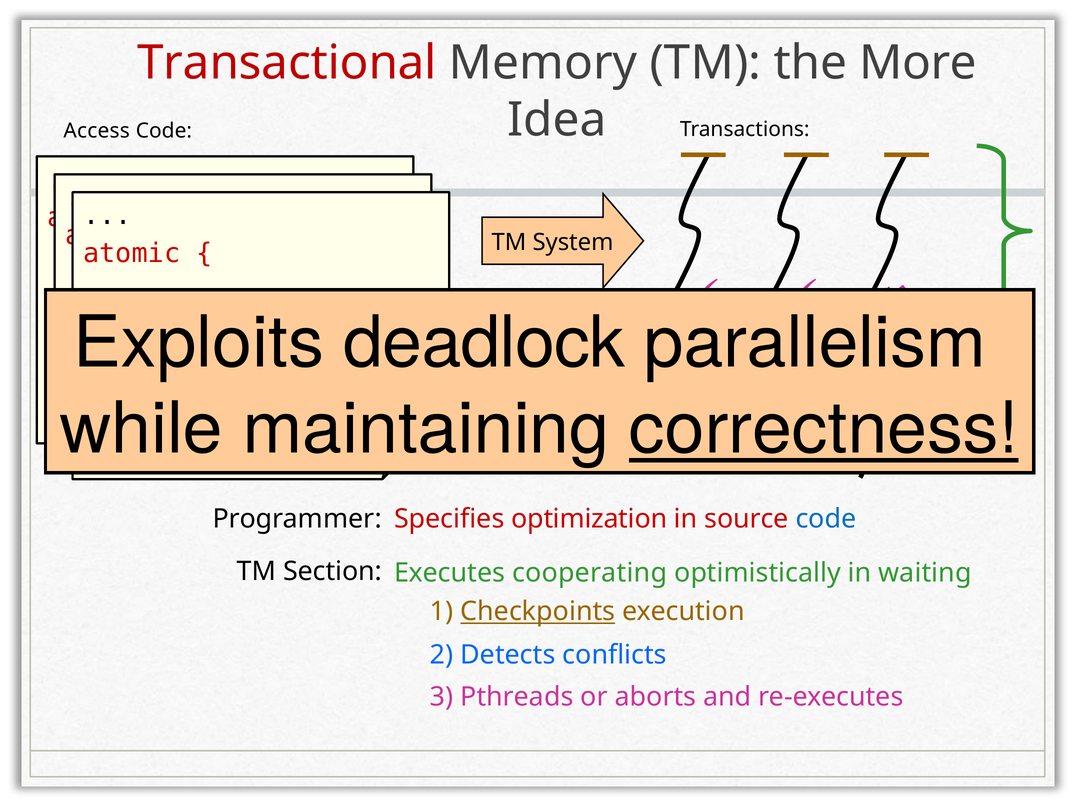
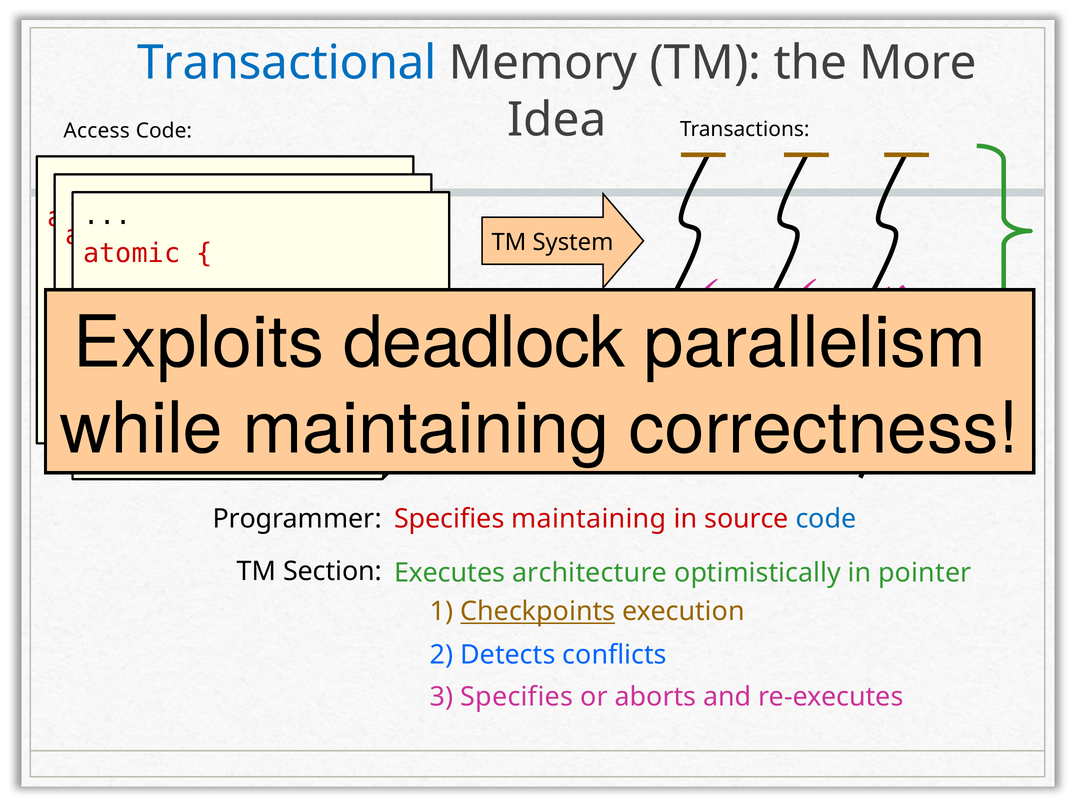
Transactional colour: red -> blue
correctness underline: present -> none
Specifies optimization: optimization -> maintaining
cooperating: cooperating -> architecture
waiting: waiting -> pointer
3 Pthreads: Pthreads -> Specifies
